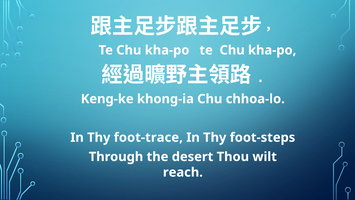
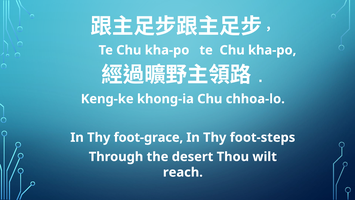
foot-trace: foot-trace -> foot-grace
